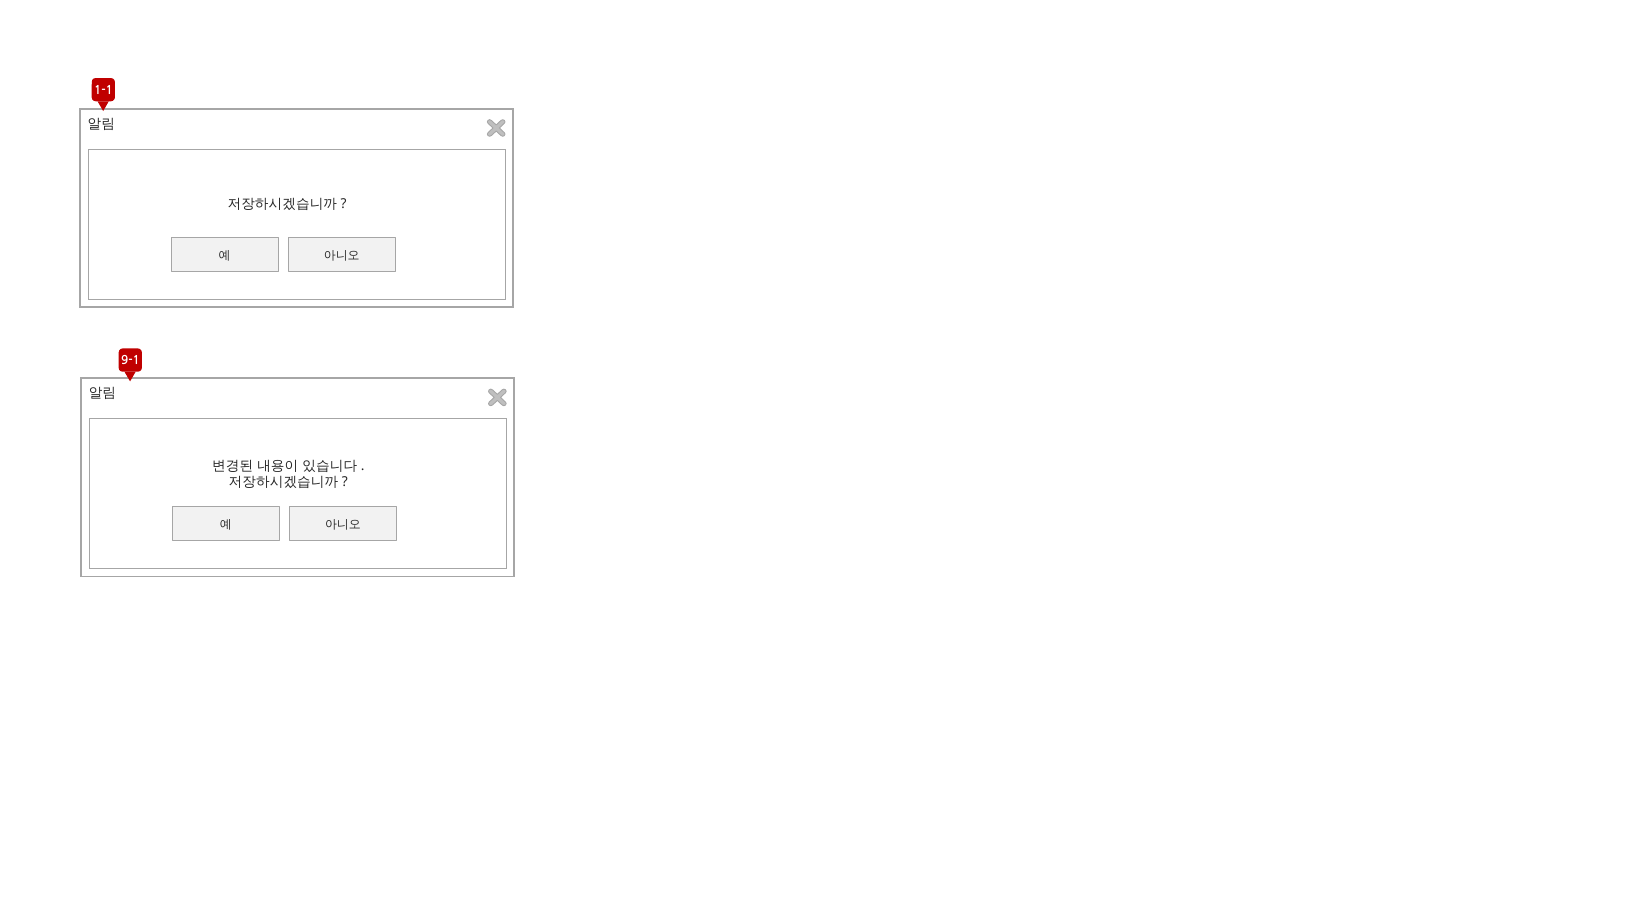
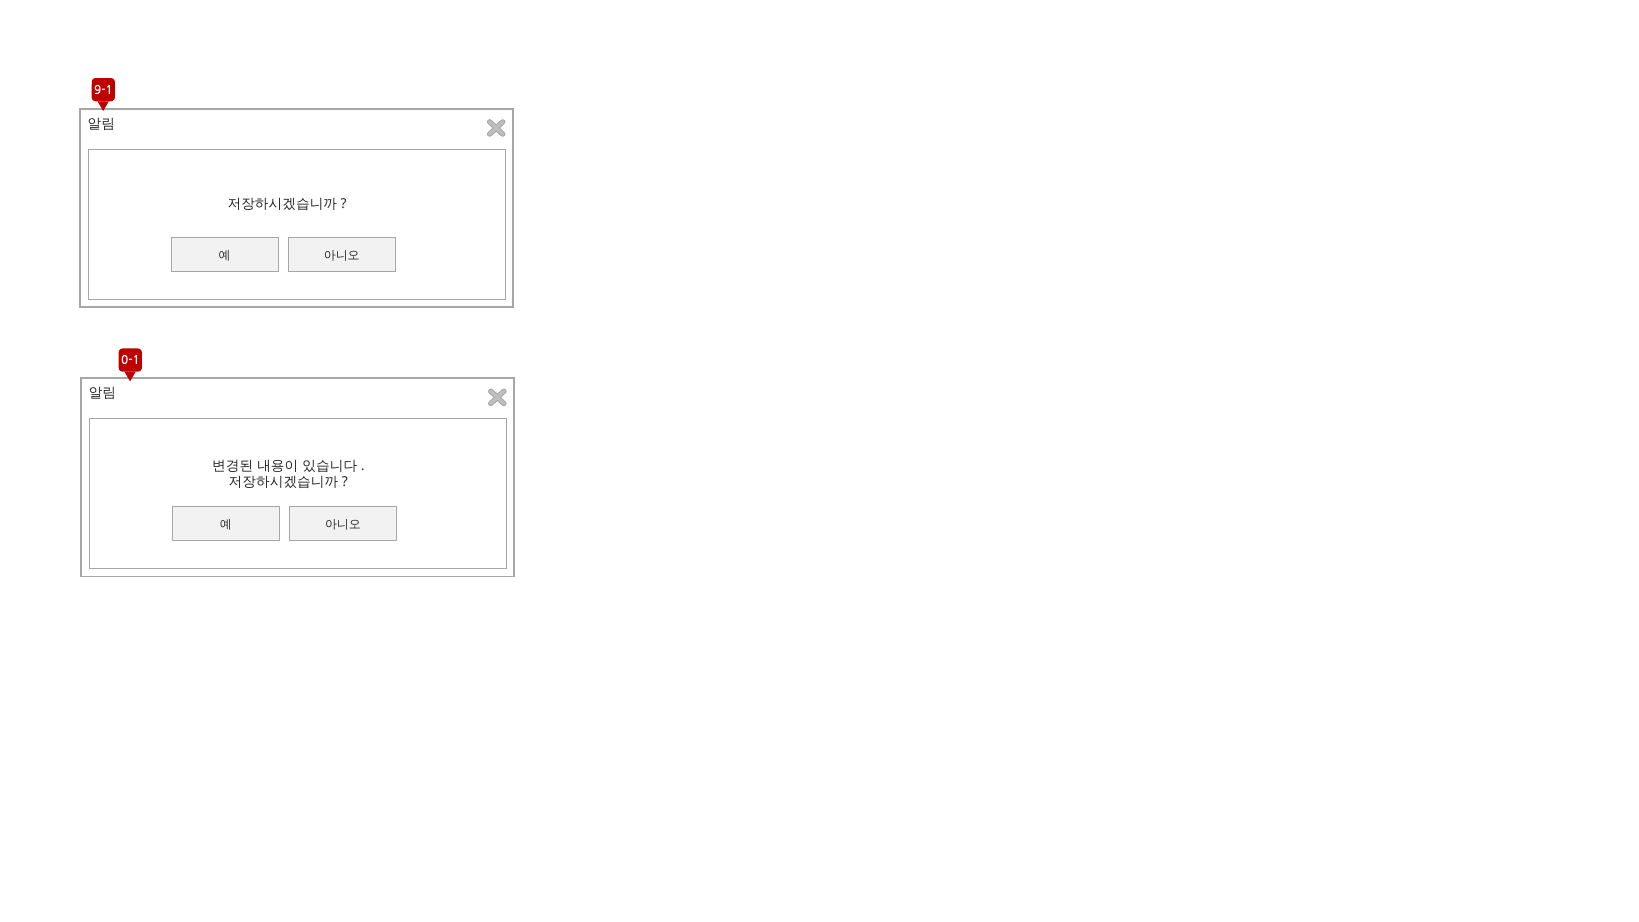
1-1: 1-1 -> 9-1
9-1: 9-1 -> 0-1
